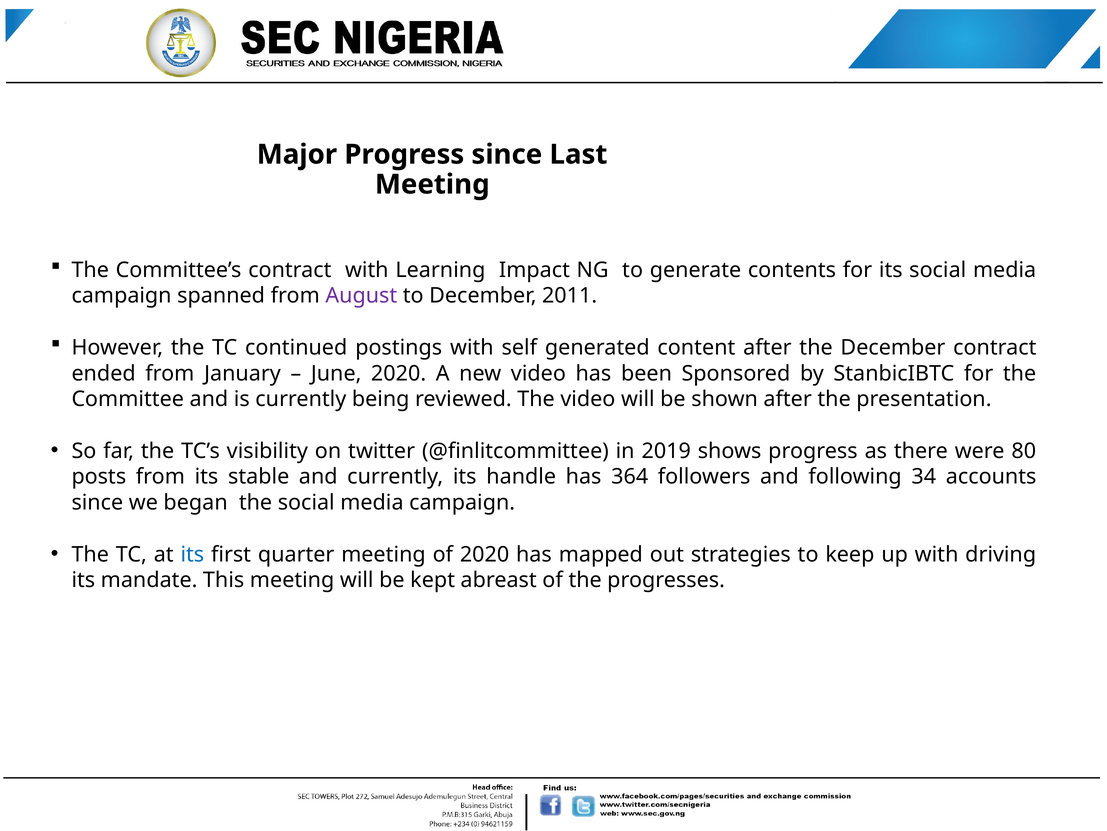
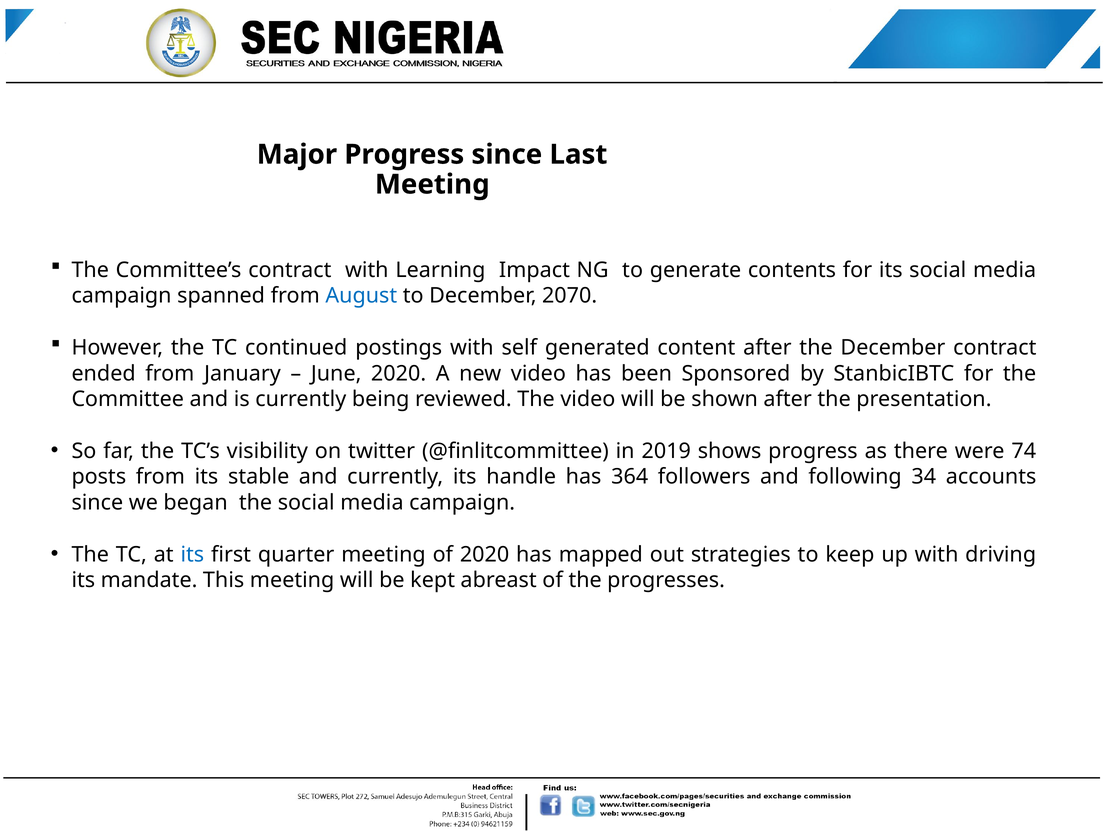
August colour: purple -> blue
2011: 2011 -> 2070
80: 80 -> 74
